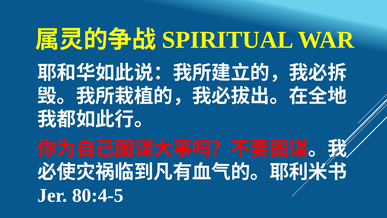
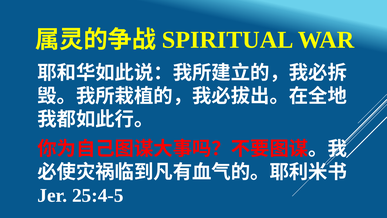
80:4-5: 80:4-5 -> 25:4-5
